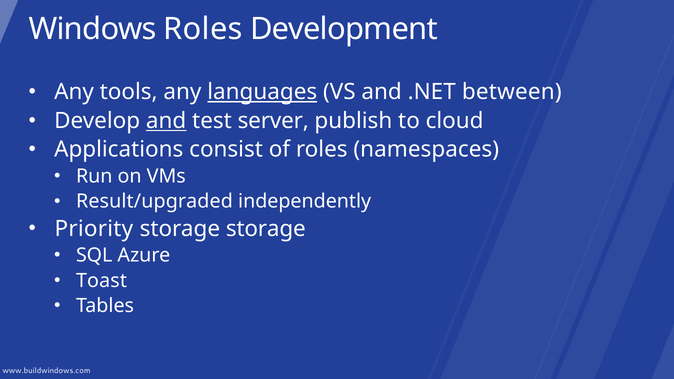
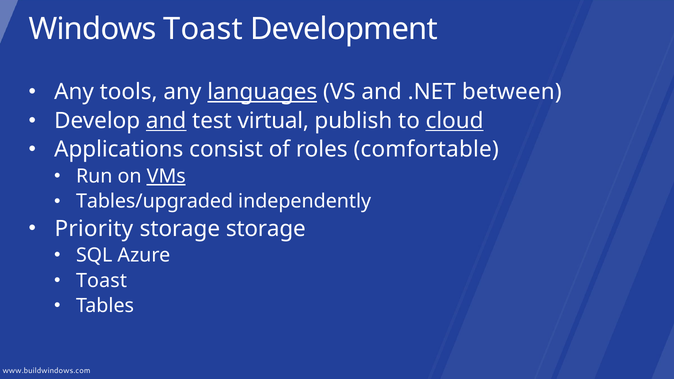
Windows Roles: Roles -> Toast
server: server -> virtual
cloud underline: none -> present
namespaces: namespaces -> comfortable
VMs underline: none -> present
Result/upgraded: Result/upgraded -> Tables/upgraded
